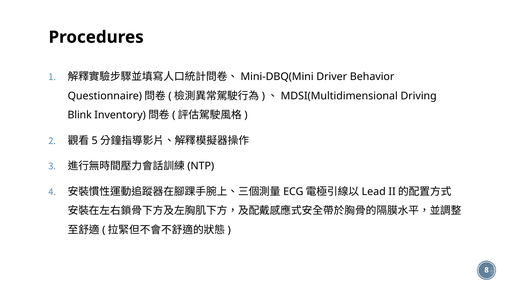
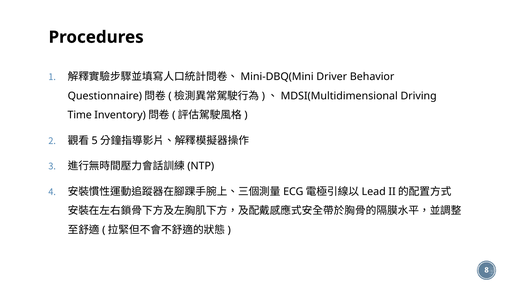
Blink: Blink -> Time
